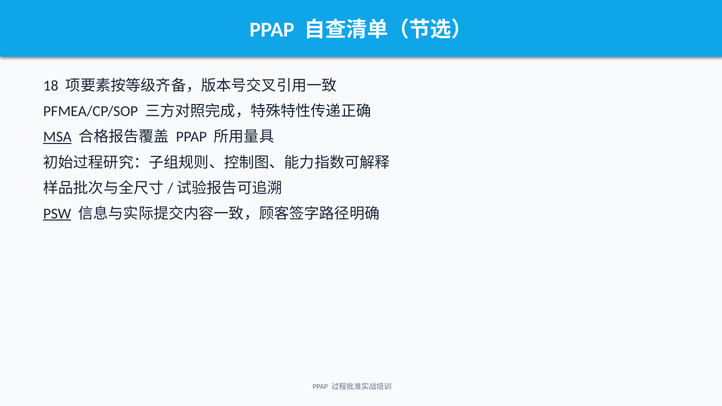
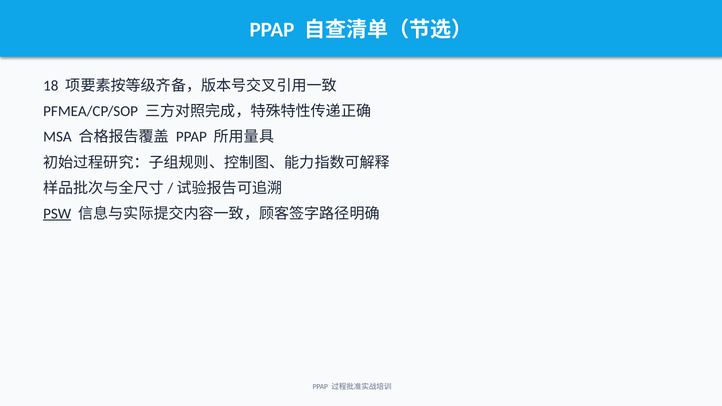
MSA underline: present -> none
